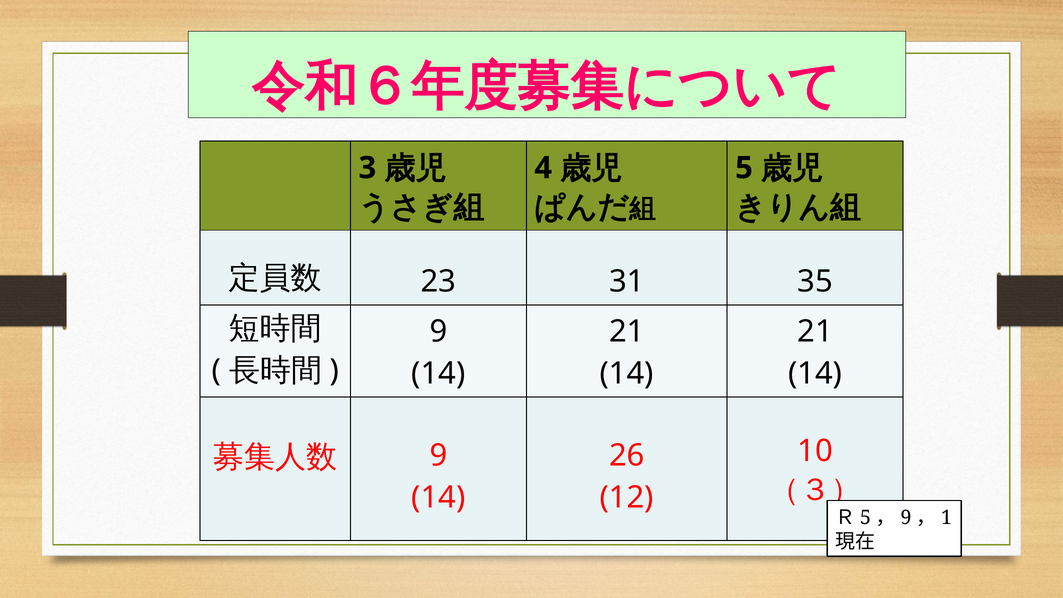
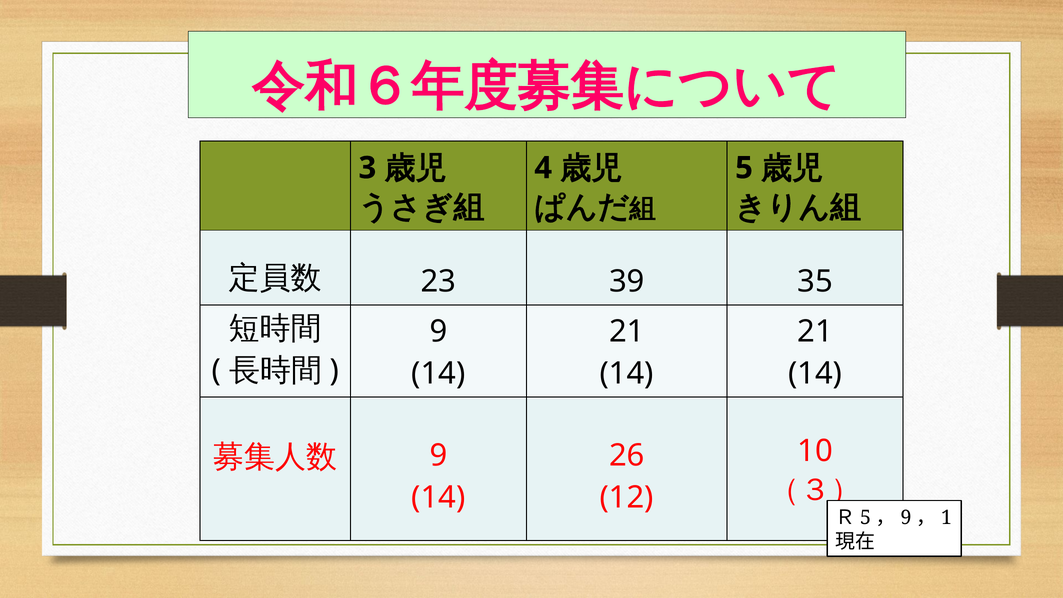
31: 31 -> 39
